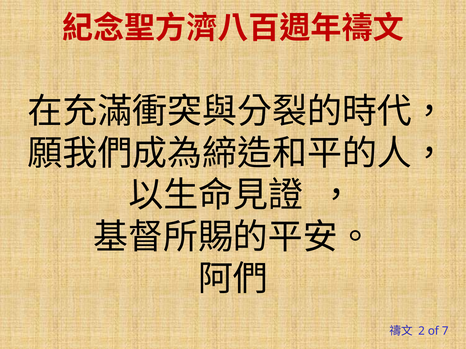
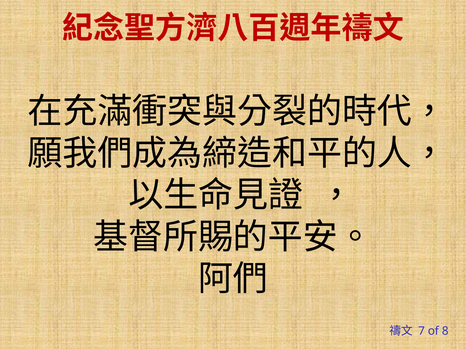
2: 2 -> 7
7: 7 -> 8
